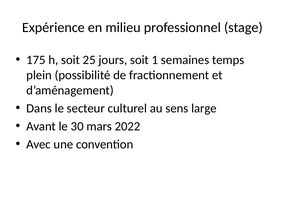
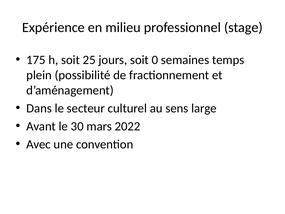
1: 1 -> 0
